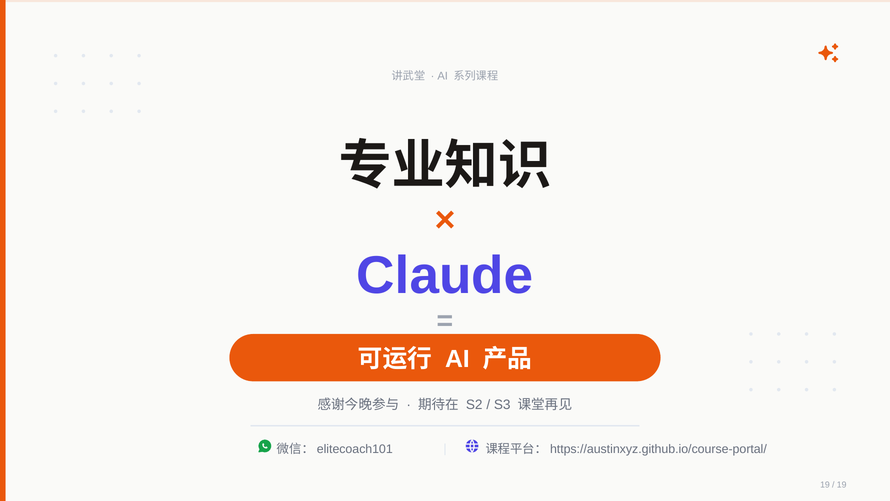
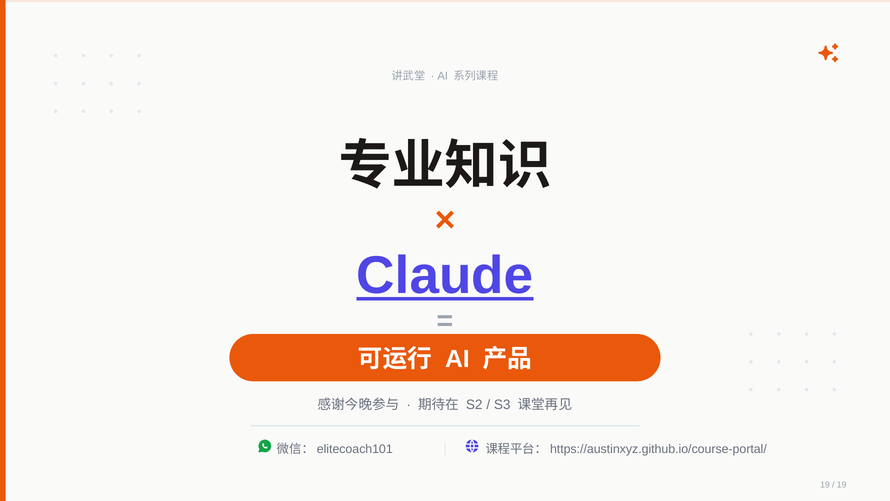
Claude underline: none -> present
